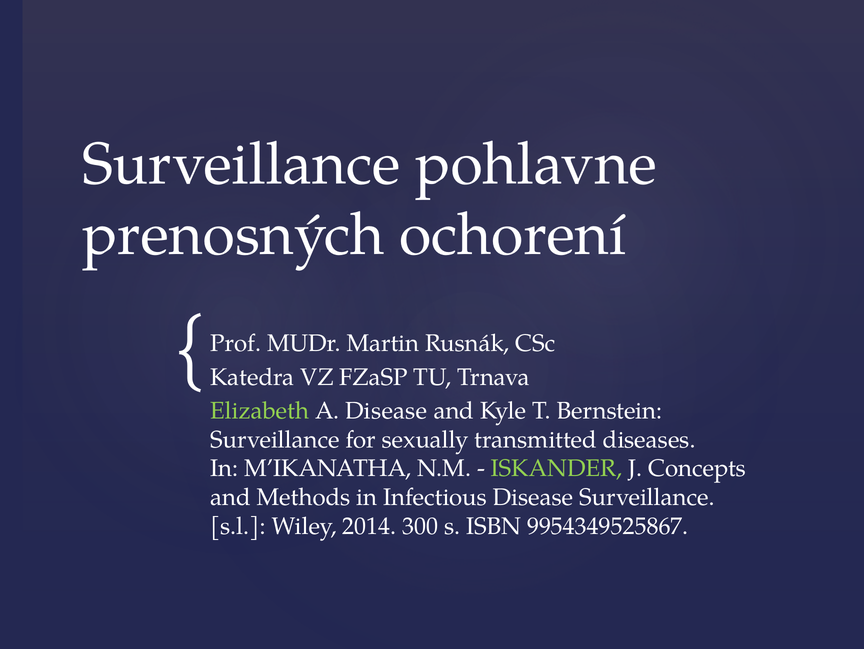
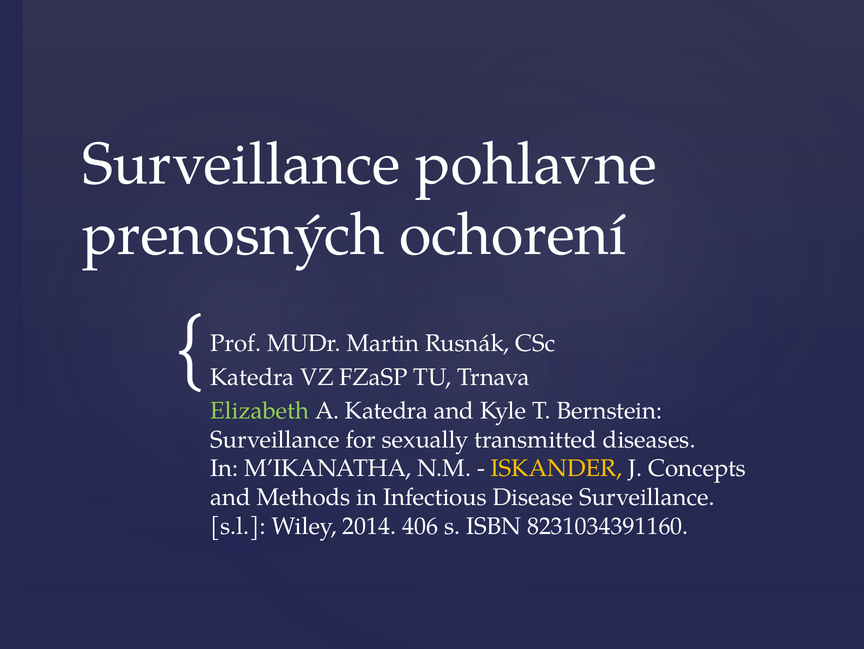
A Disease: Disease -> Katedra
ISKANDER colour: light green -> yellow
300: 300 -> 406
9954349525867: 9954349525867 -> 8231034391160
